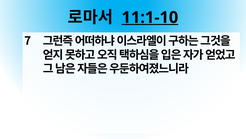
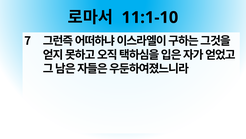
11:1-10 underline: present -> none
